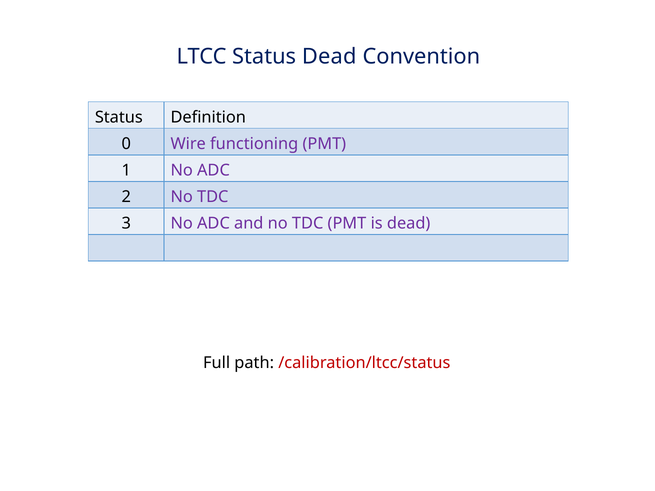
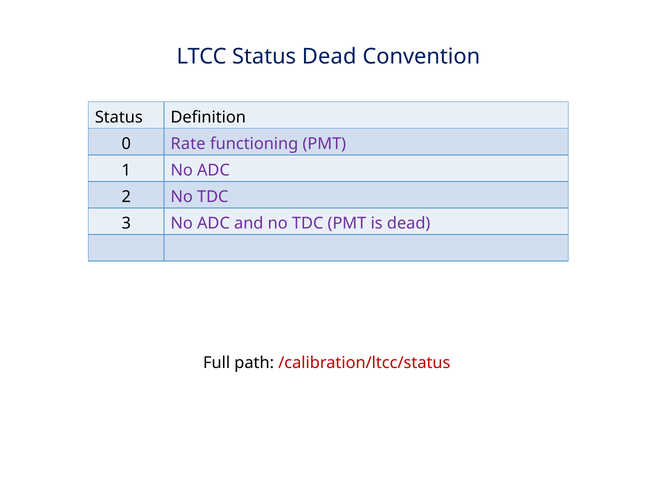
Wire: Wire -> Rate
